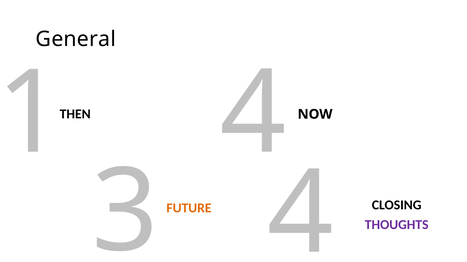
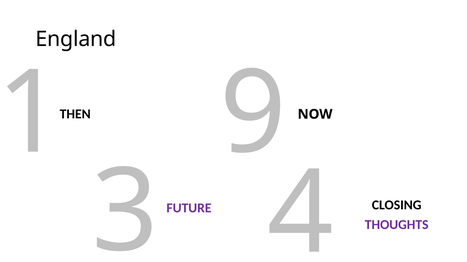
General: General -> England
4 at (253, 114): 4 -> 9
FUTURE colour: orange -> purple
